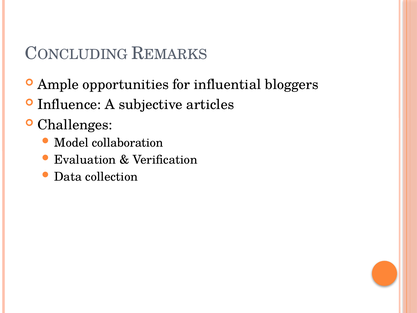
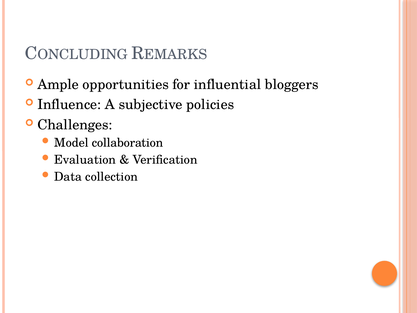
articles: articles -> policies
